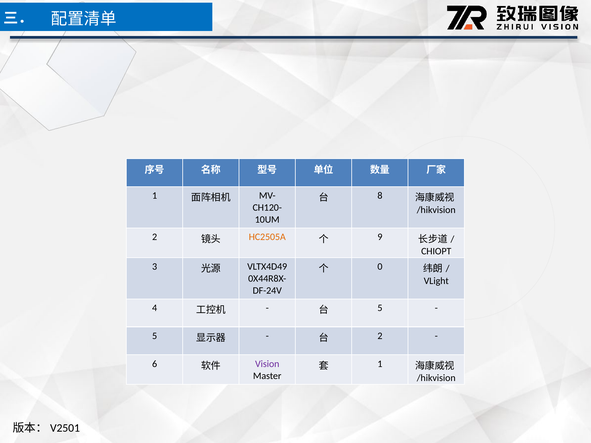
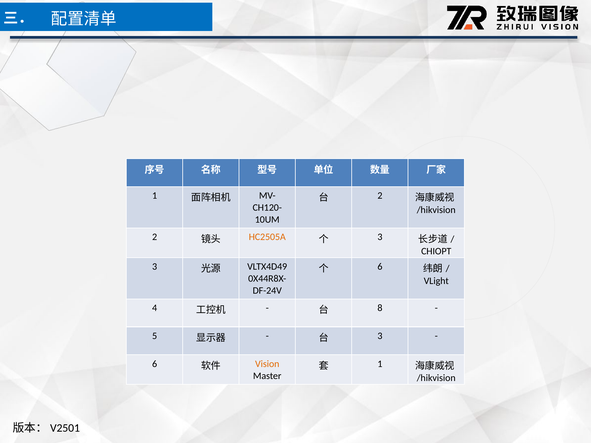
8 at (380, 196): 8 -> 2
9 at (380, 237): 9 -> 3
0 at (380, 267): 0 -> 6
5 at (380, 308): 5 -> 8
2 at (380, 336): 2 -> 3
Vision colour: purple -> orange
